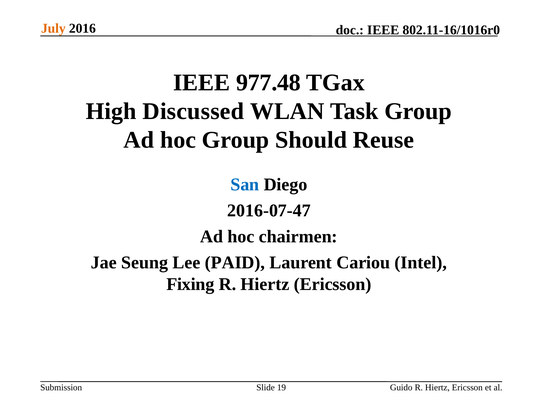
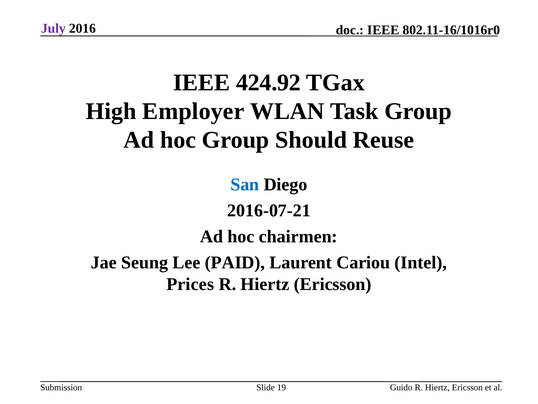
July colour: orange -> purple
977.48: 977.48 -> 424.92
Discussed: Discussed -> Employer
2016-07-47: 2016-07-47 -> 2016-07-21
Fixing: Fixing -> Prices
